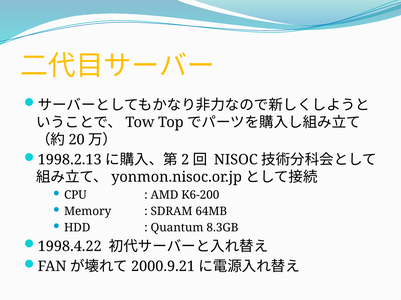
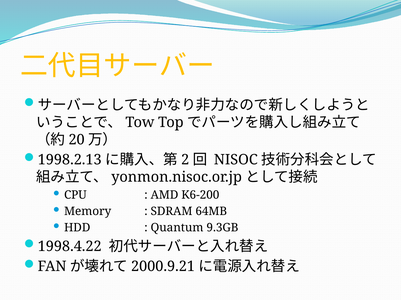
8.3GB: 8.3GB -> 9.3GB
